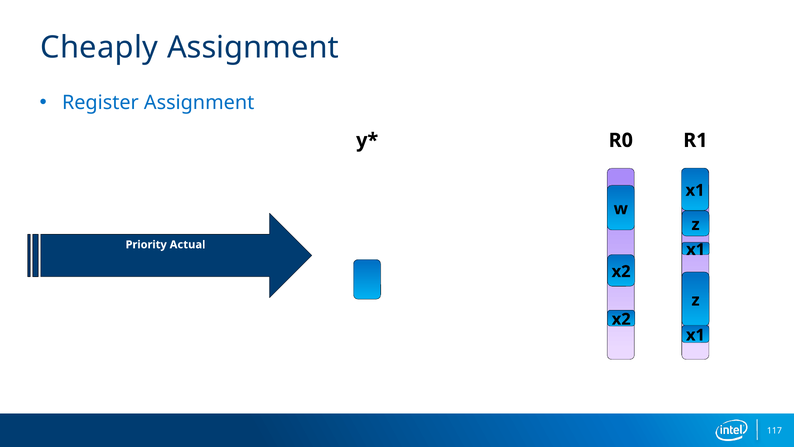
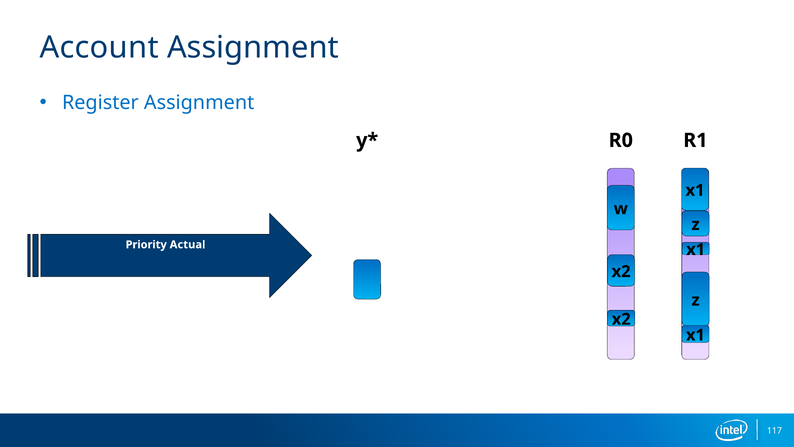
Cheaply: Cheaply -> Account
